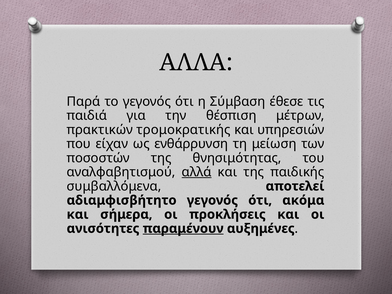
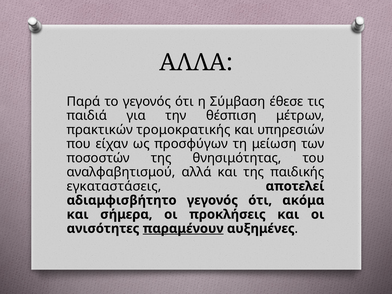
ενθάρρυνση: ενθάρρυνση -> προσφύγων
αλλά underline: present -> none
συμβαλλόμενα: συμβαλλόμενα -> εγκαταστάσεις
